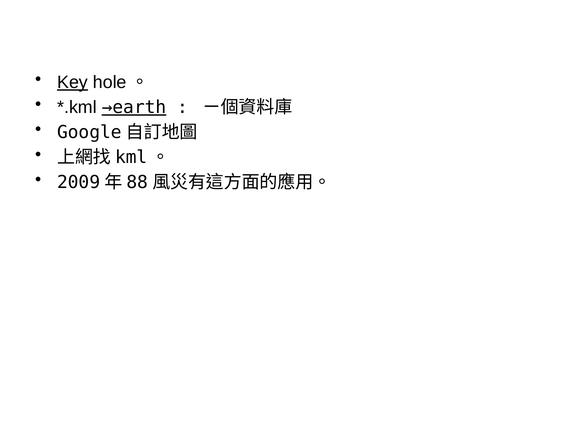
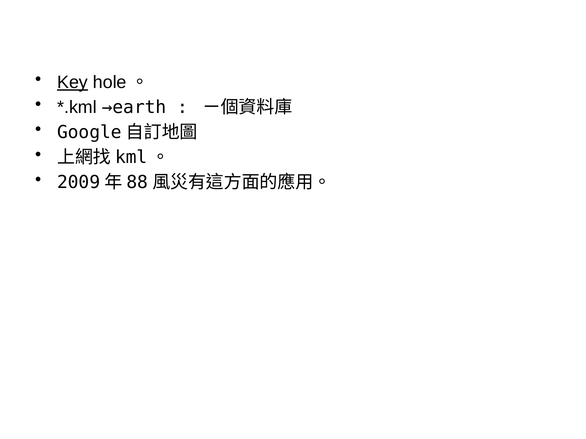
→earth underline: present -> none
